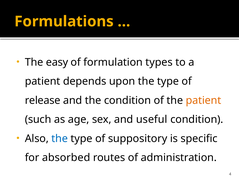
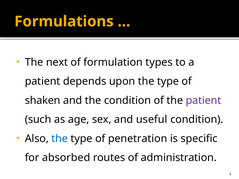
easy: easy -> next
release: release -> shaken
patient at (203, 101) colour: orange -> purple
suppository: suppository -> penetration
